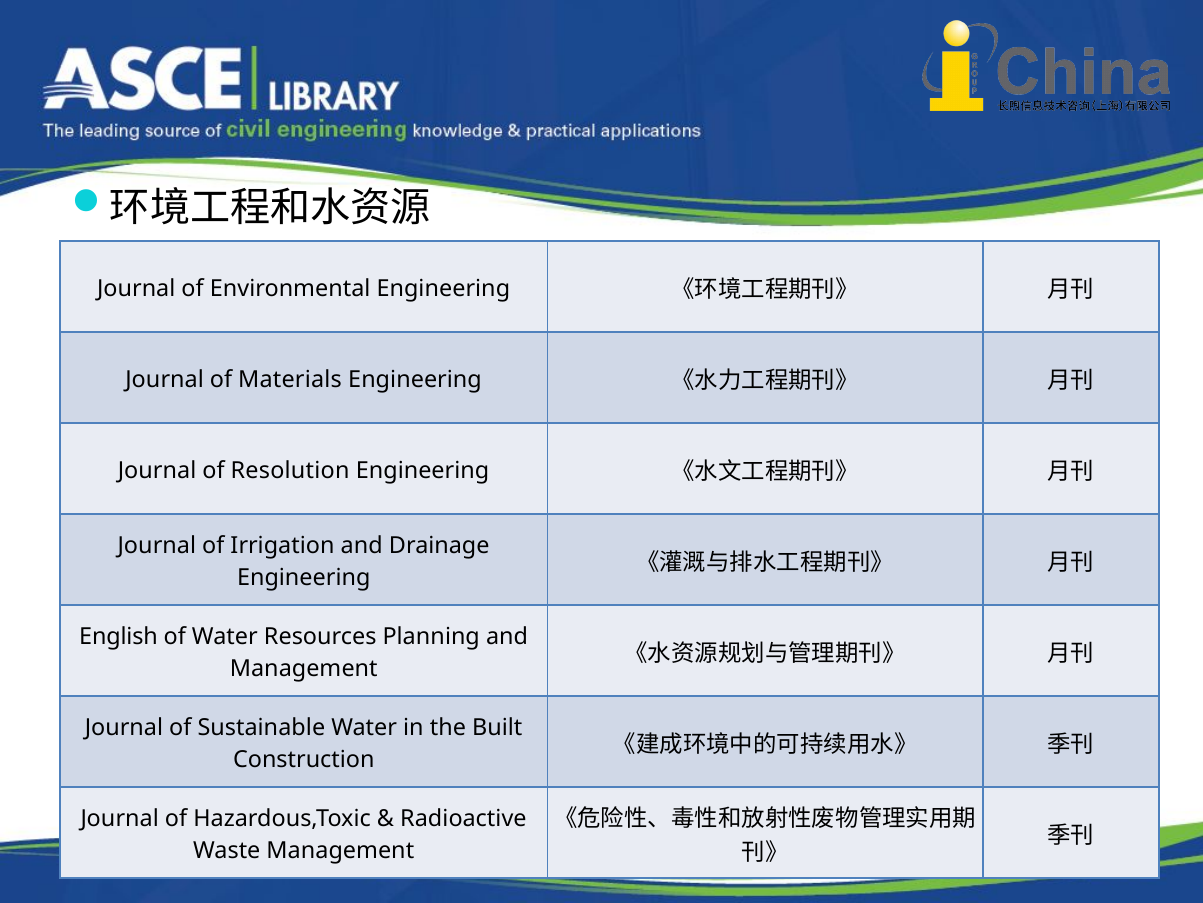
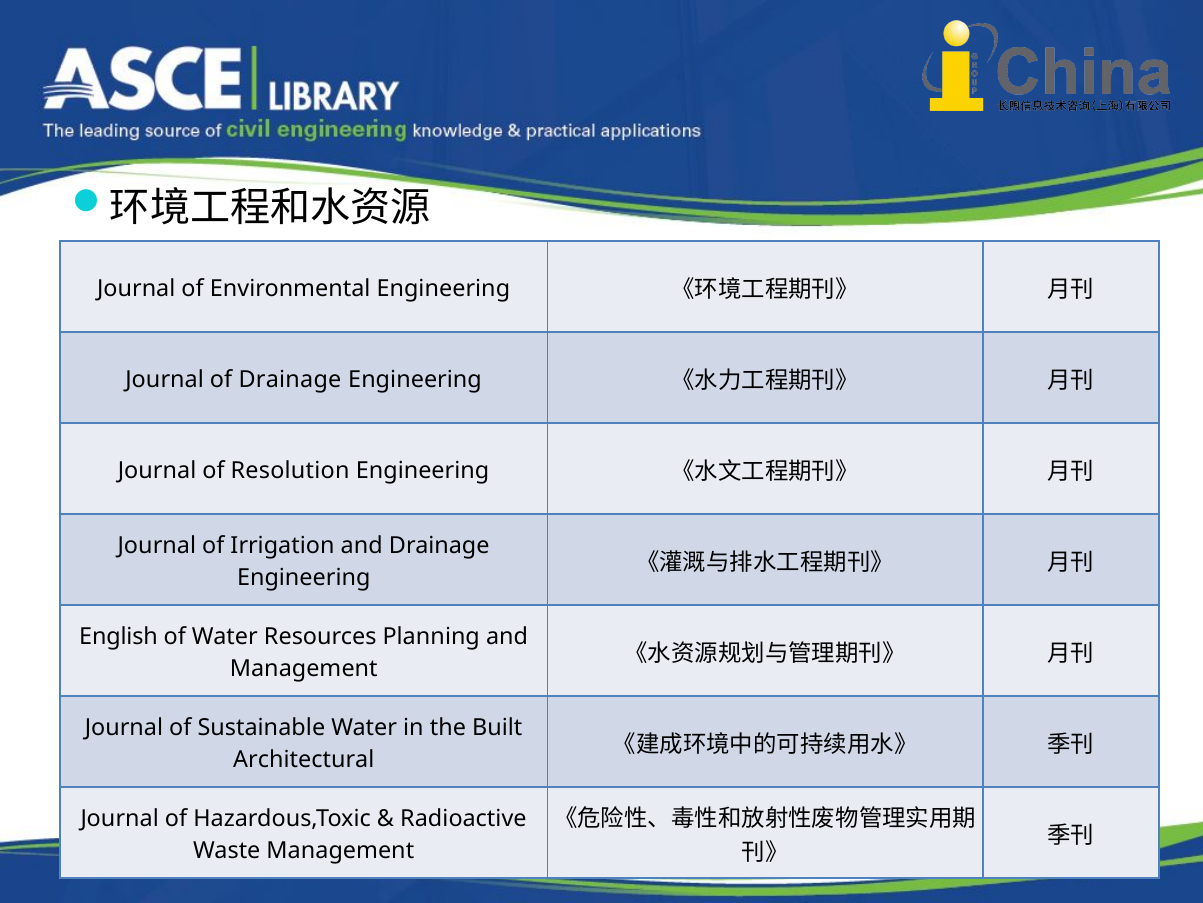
of Materials: Materials -> Drainage
Construction: Construction -> Architectural
